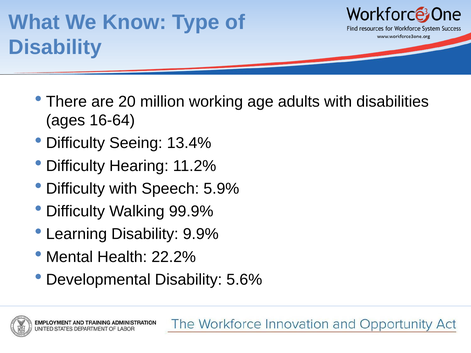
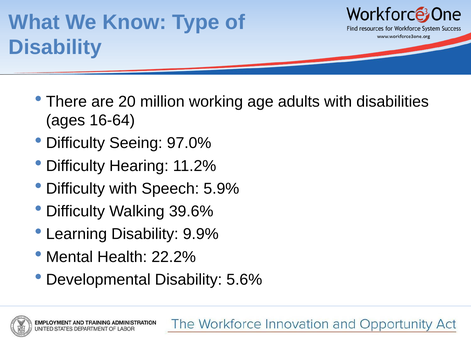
13.4%: 13.4% -> 97.0%
99.9%: 99.9% -> 39.6%
